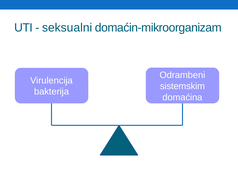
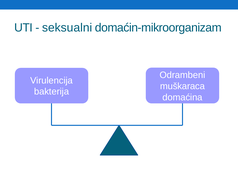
sistemskim: sistemskim -> muškaraca
